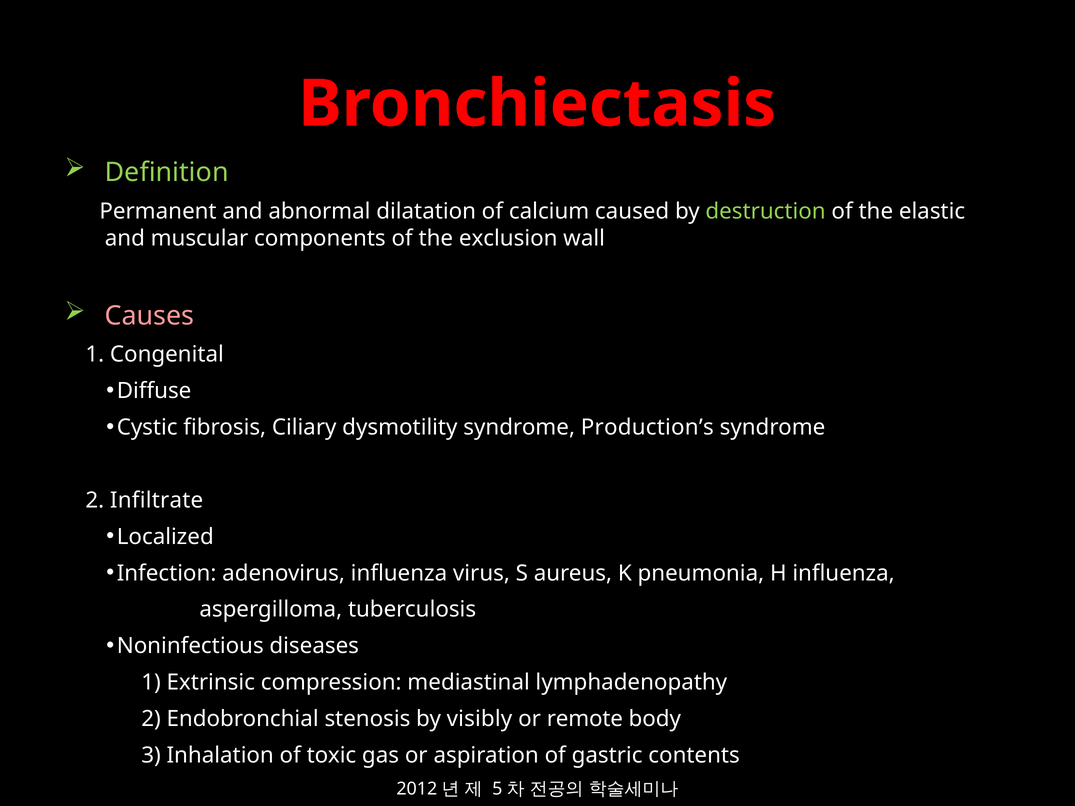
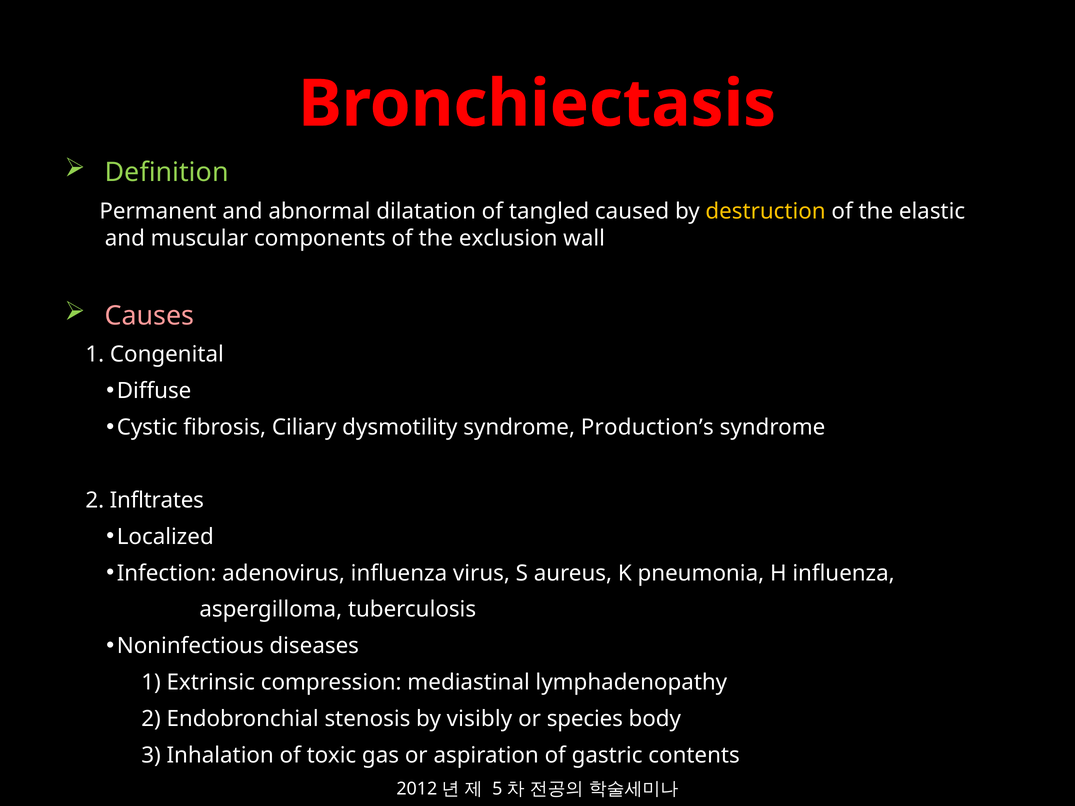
calcium: calcium -> tangled
destruction colour: light green -> yellow
Infiltrate: Infiltrate -> Infltrates
remote: remote -> species
